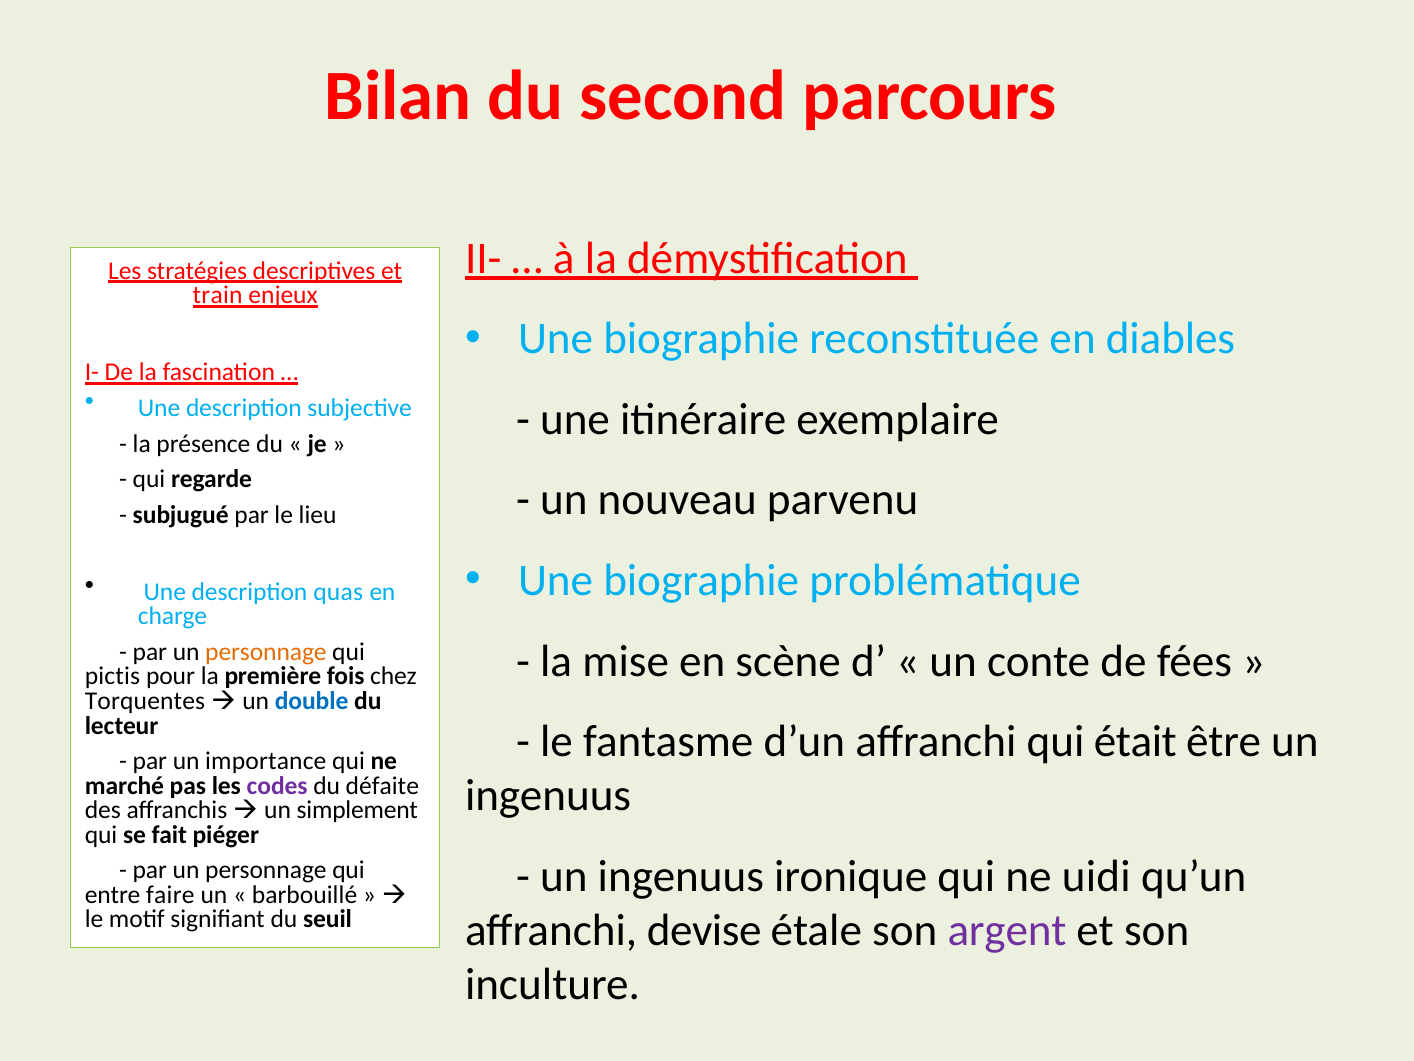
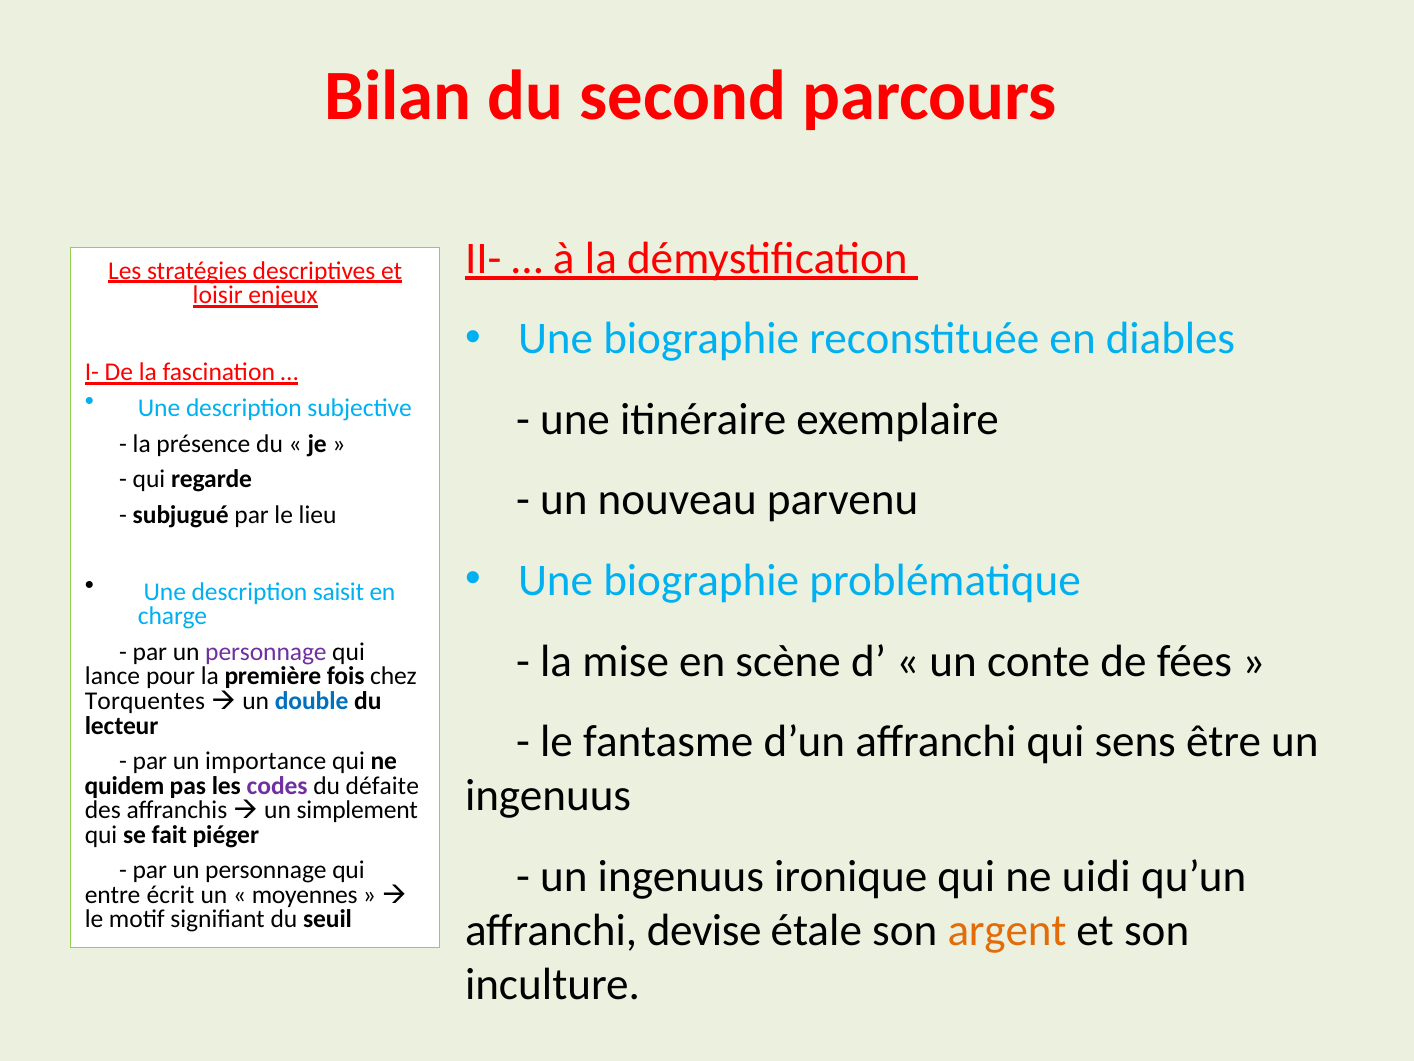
train: train -> loisir
quas: quas -> saisit
personnage at (266, 652) colour: orange -> purple
pictis: pictis -> lance
était: était -> sens
marché: marché -> quidem
faire: faire -> écrit
barbouillé: barbouillé -> moyennes
argent colour: purple -> orange
